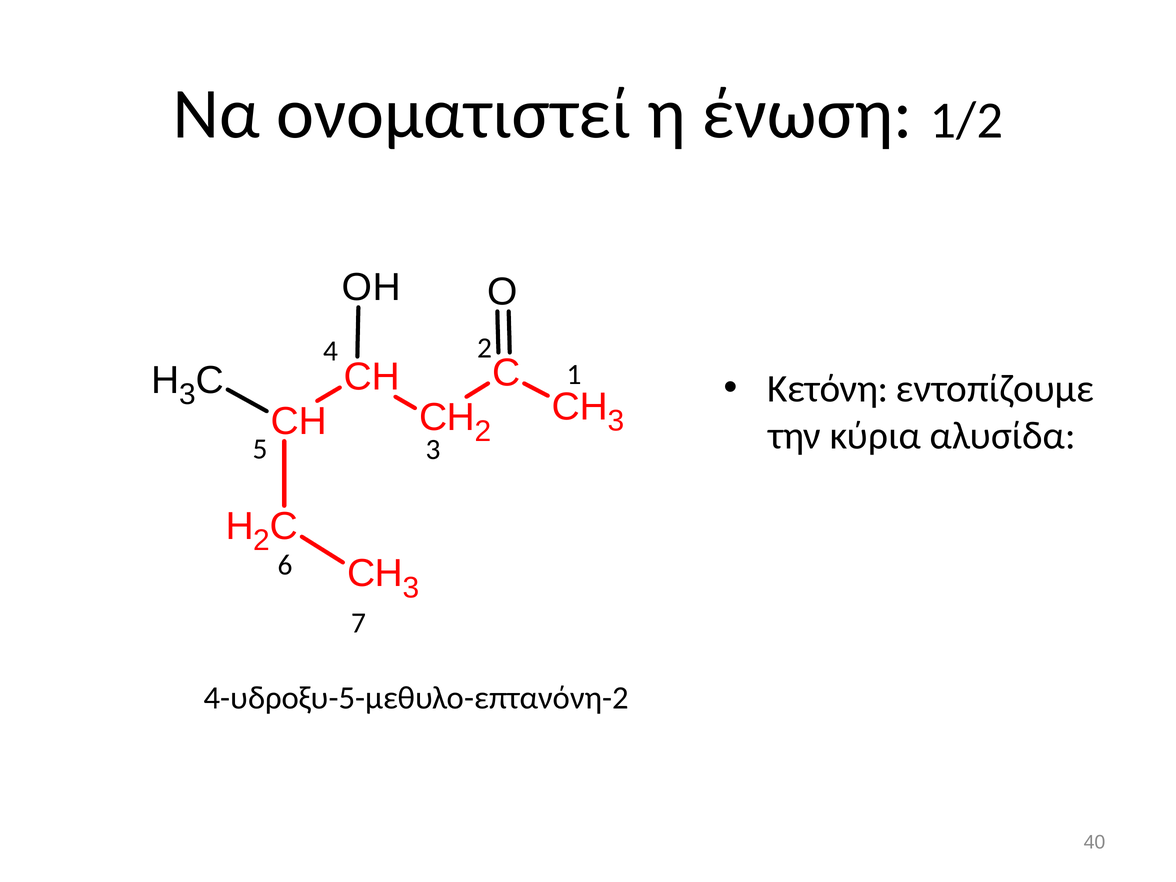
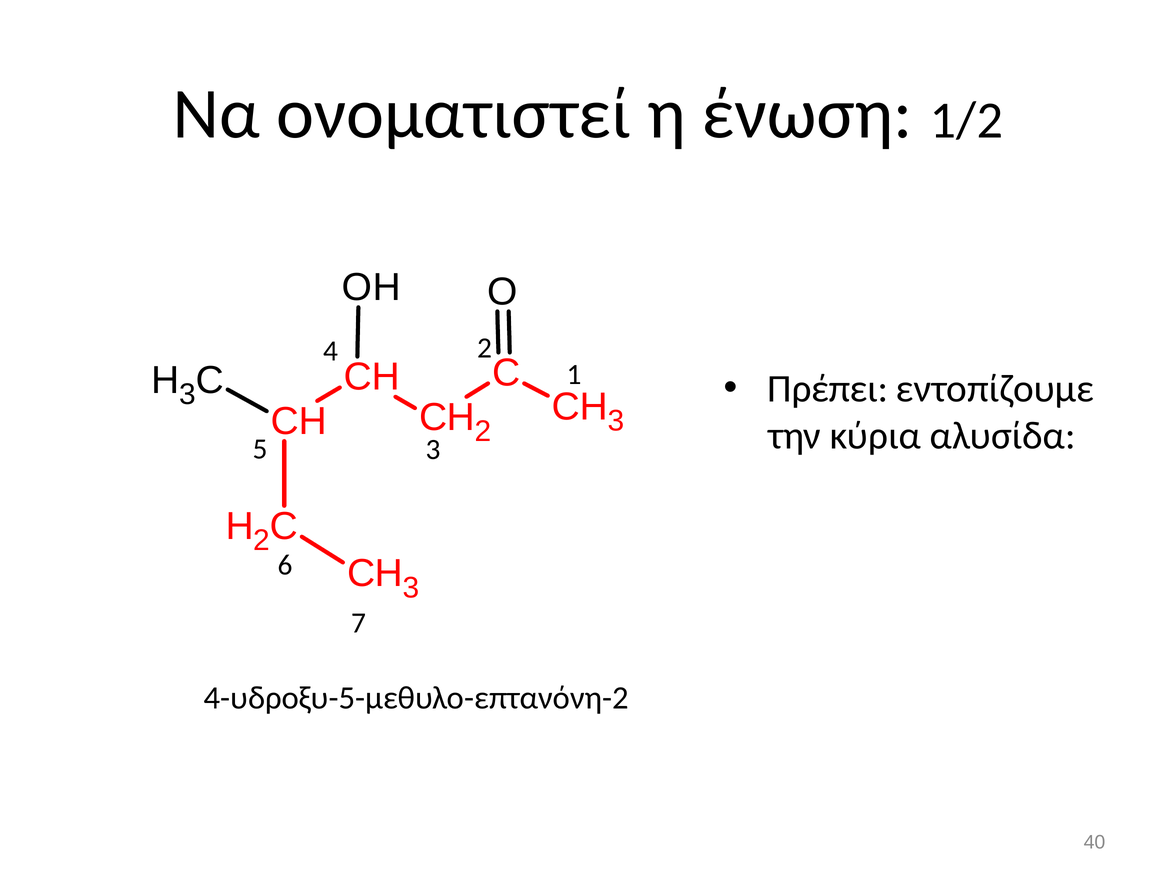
Κετόνη: Κετόνη -> Πρέπει
